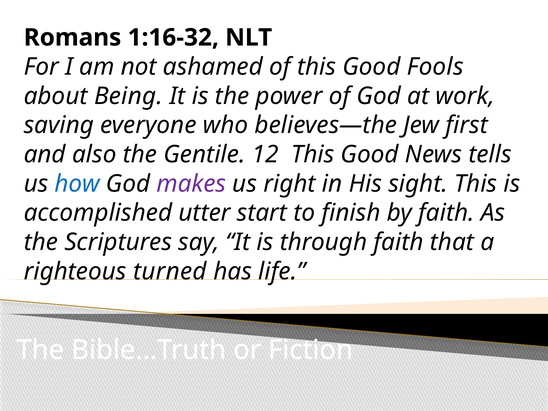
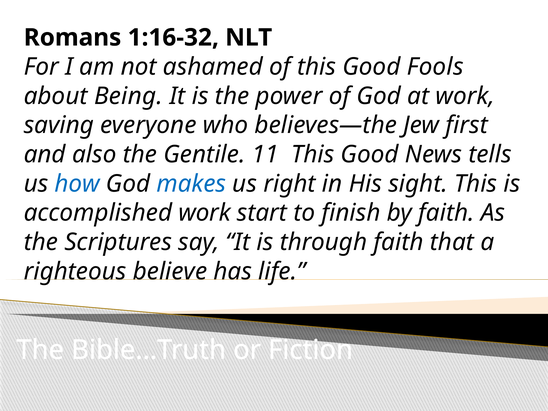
12: 12 -> 11
makes colour: purple -> blue
accomplished utter: utter -> work
turned: turned -> believe
